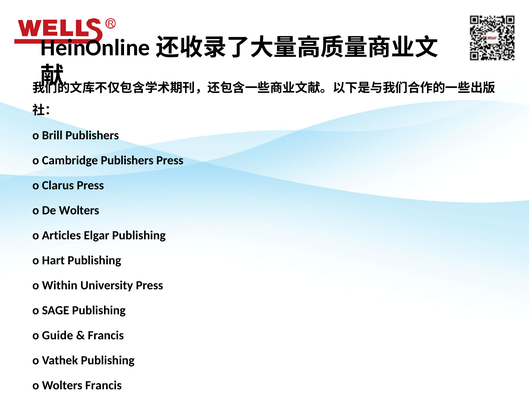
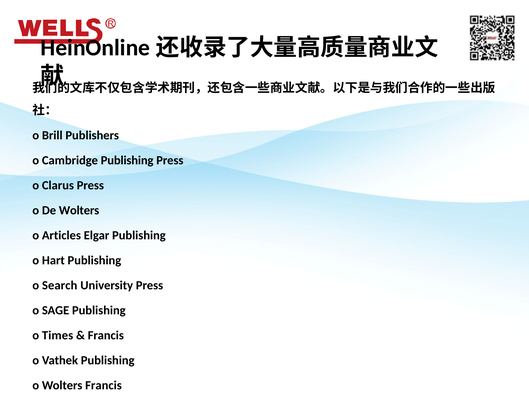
Cambridge Publishers: Publishers -> Publishing
Within: Within -> Search
Guide: Guide -> Times
